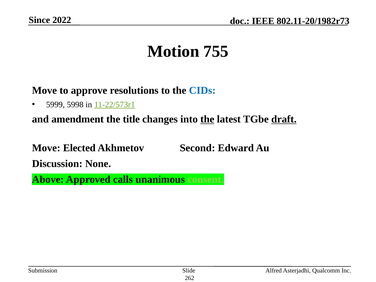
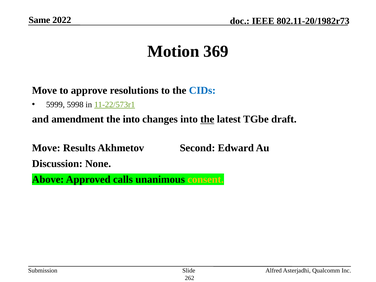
Since: Since -> Same
755: 755 -> 369
the title: title -> into
draft underline: present -> none
Elected: Elected -> Results
consent colour: light green -> yellow
